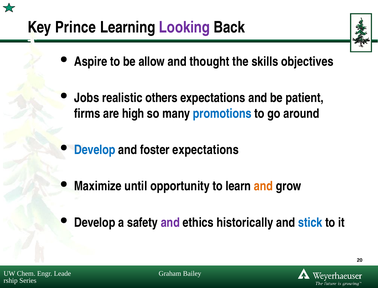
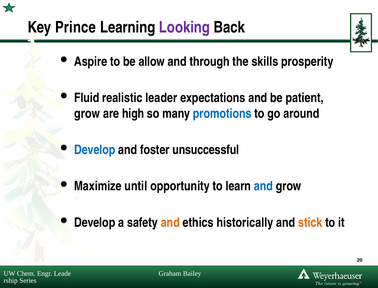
thought: thought -> through
objectives: objectives -> prosperity
Jobs: Jobs -> Fluid
others: others -> leader
firms at (87, 113): firms -> grow
foster expectations: expectations -> unsuccessful
and at (263, 186) colour: orange -> blue
and at (170, 223) colour: purple -> orange
stick colour: blue -> orange
